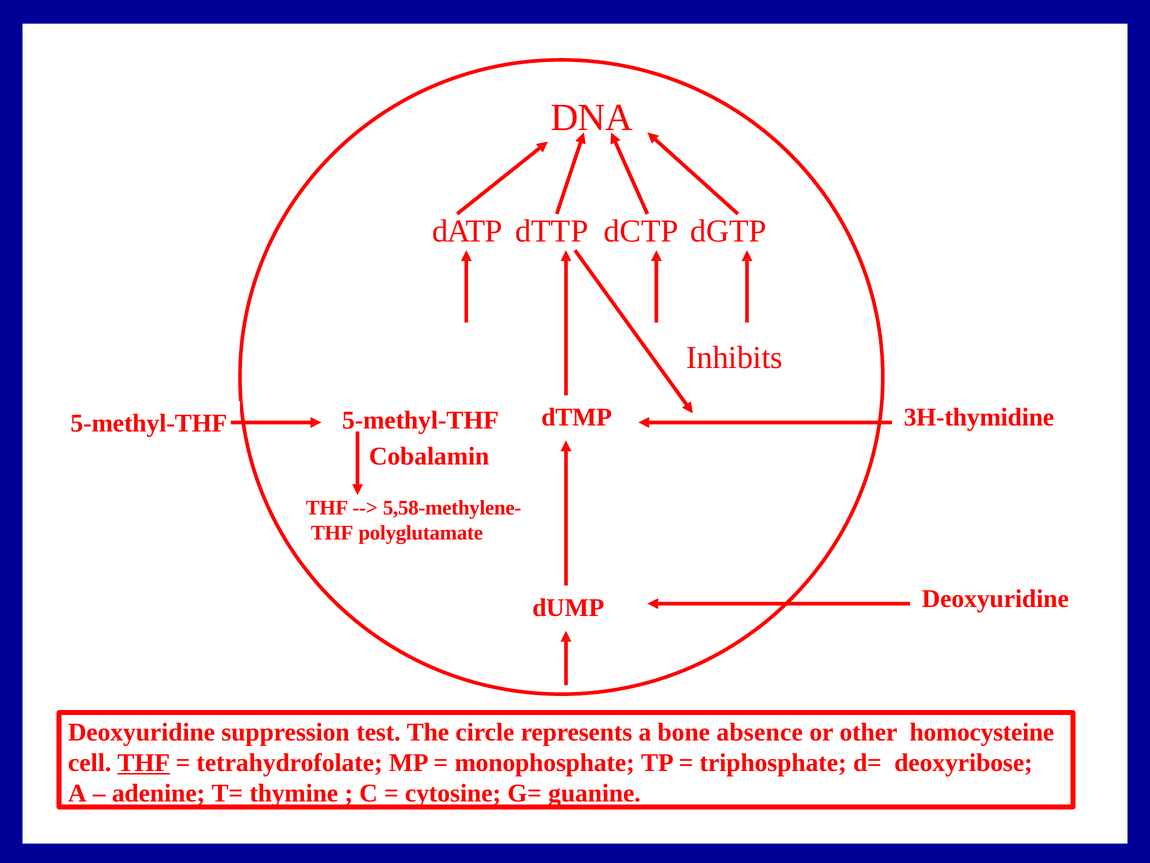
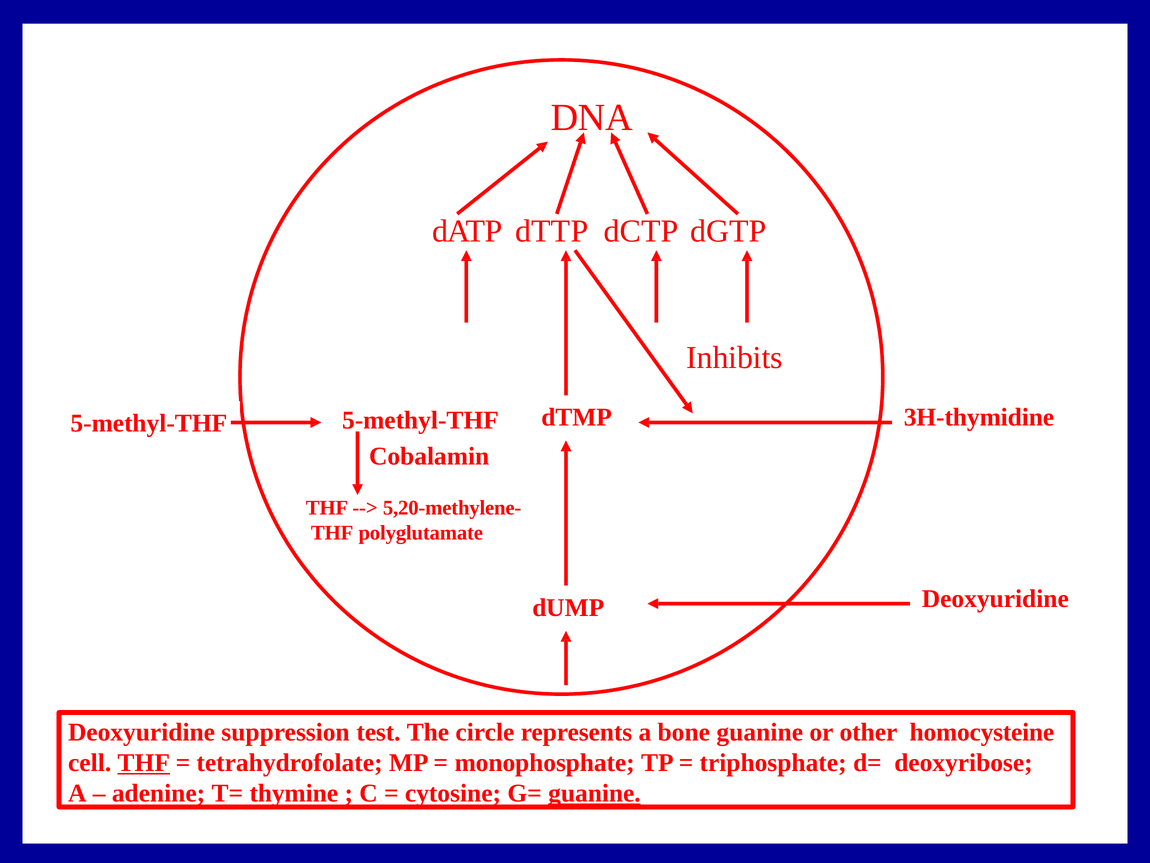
5,58-methylene-: 5,58-methylene- -> 5,20-methylene-
bone absence: absence -> guanine
guanine at (594, 793) underline: none -> present
